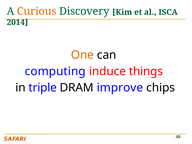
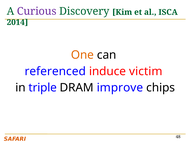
Curious colour: orange -> purple
computing: computing -> referenced
things: things -> victim
